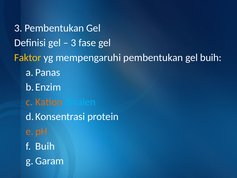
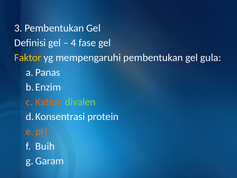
3 at (73, 43): 3 -> 4
gel buih: buih -> gula
divalen colour: light blue -> light green
